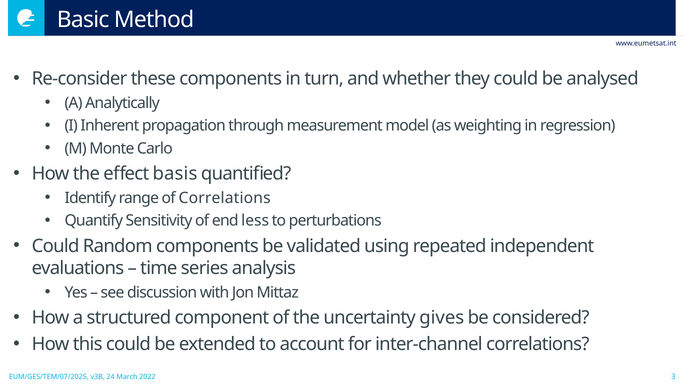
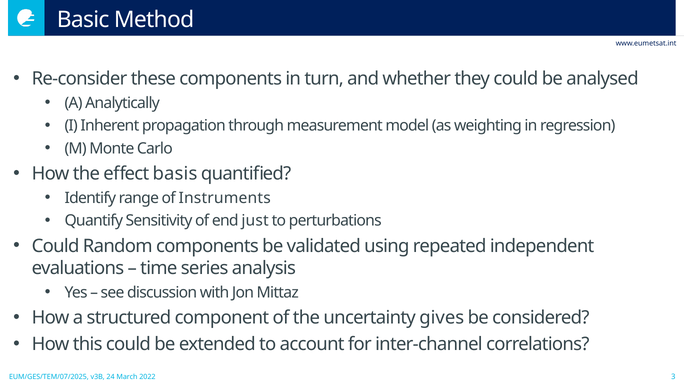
of Correlations: Correlations -> Instruments
less: less -> just
